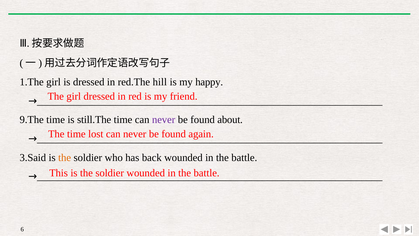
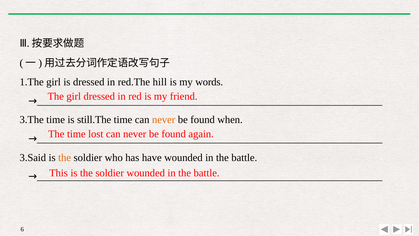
happy: happy -> words
9.The: 9.The -> 3.The
never at (164, 120) colour: purple -> orange
about: about -> when
back: back -> have
